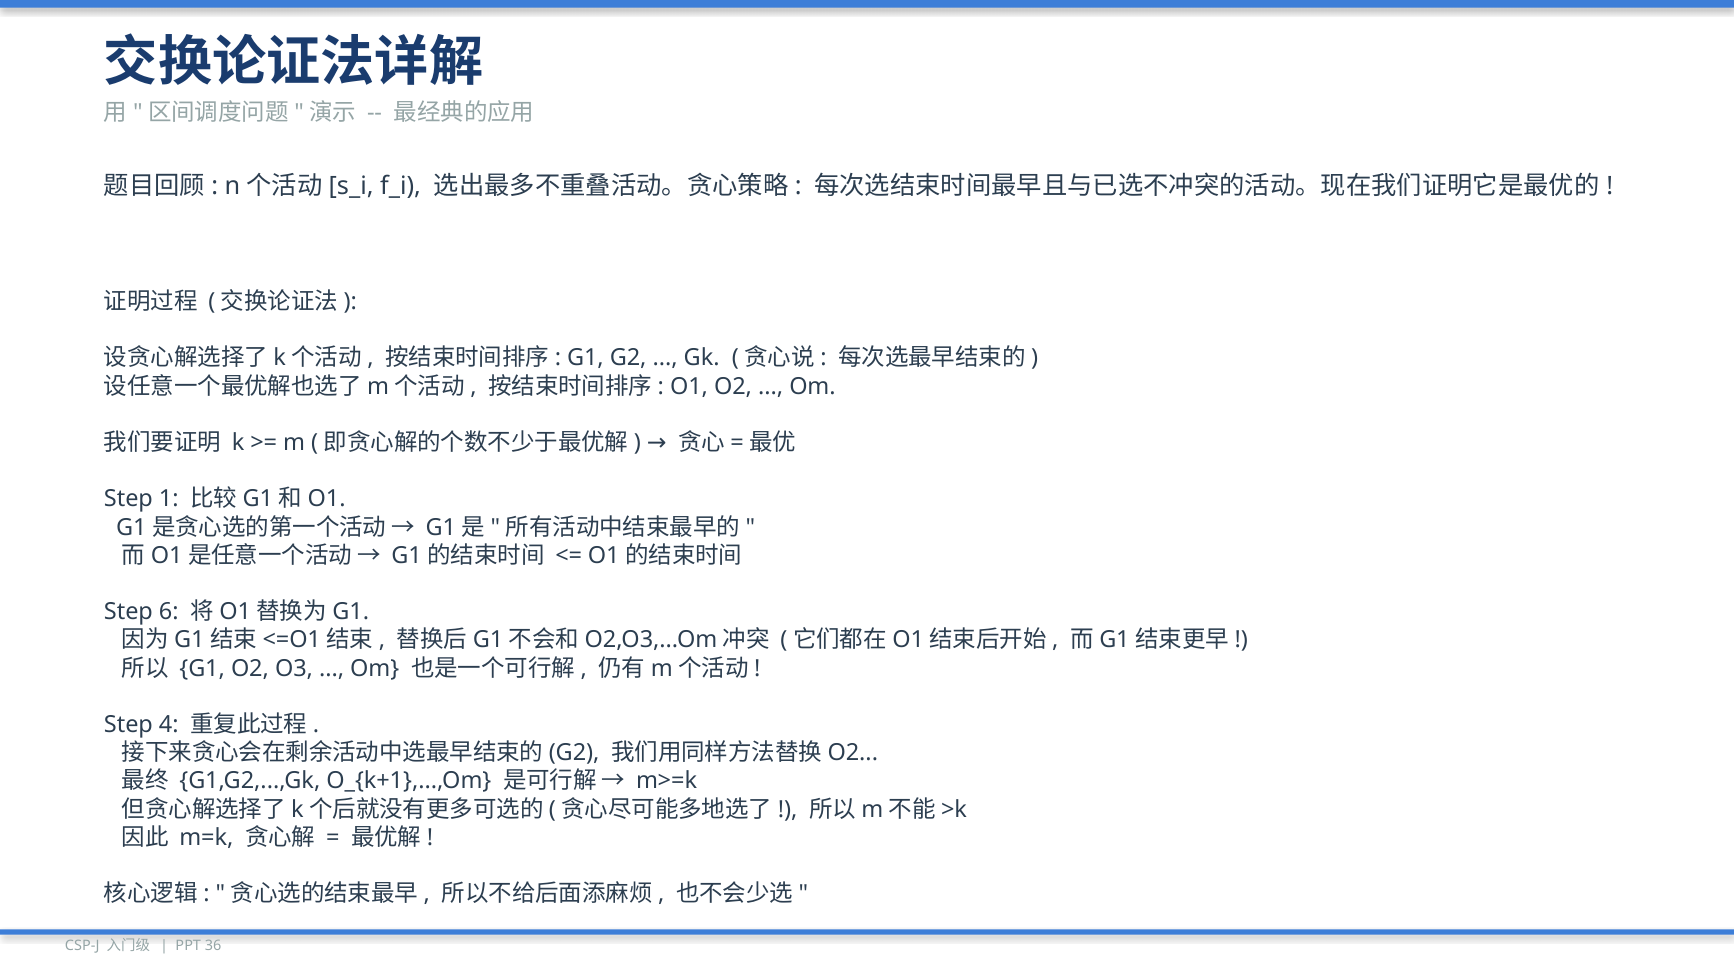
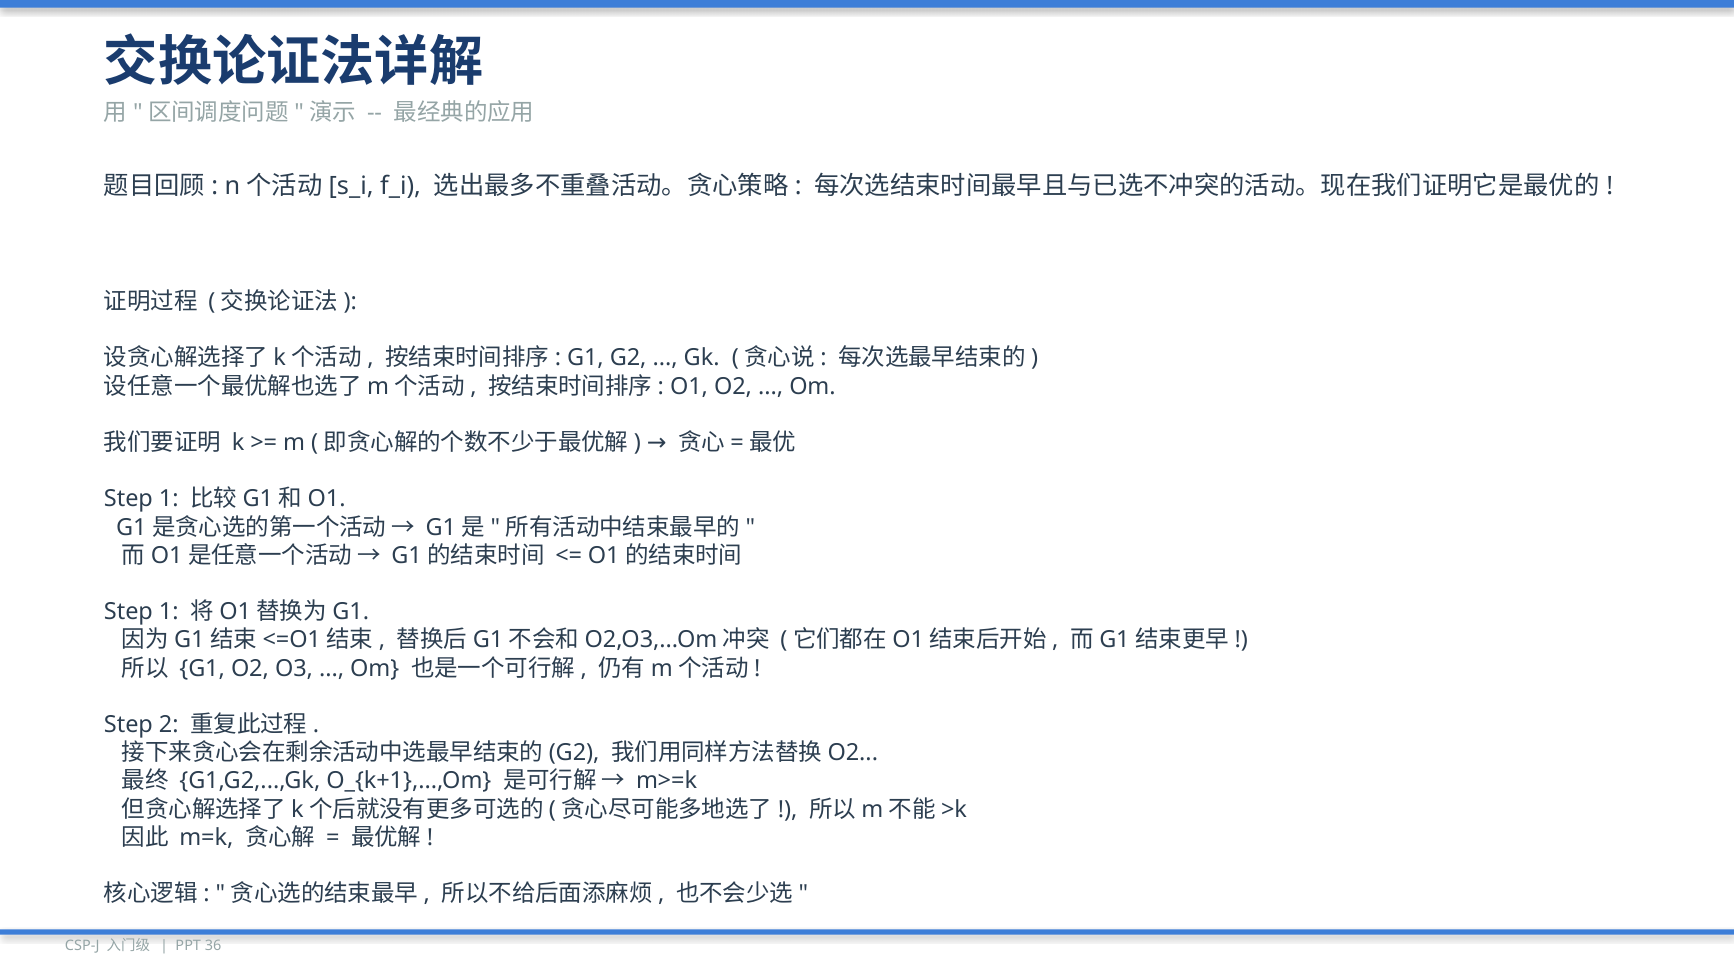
6 at (169, 612): 6 -> 1
4: 4 -> 2
